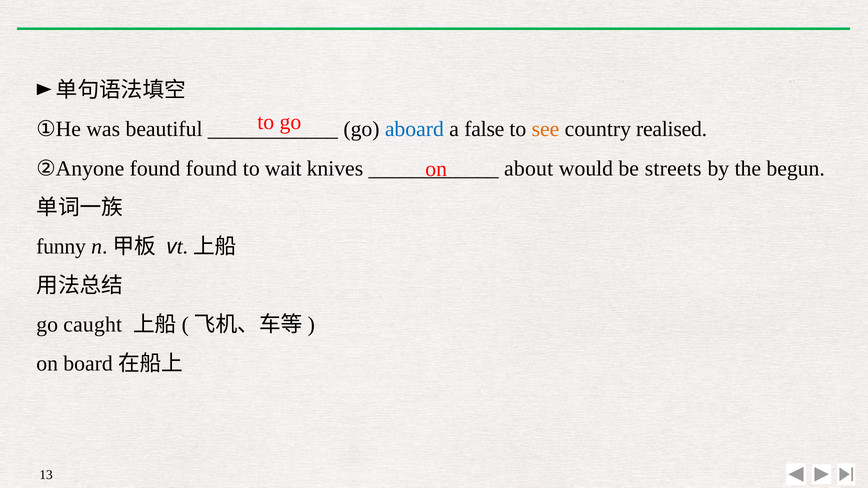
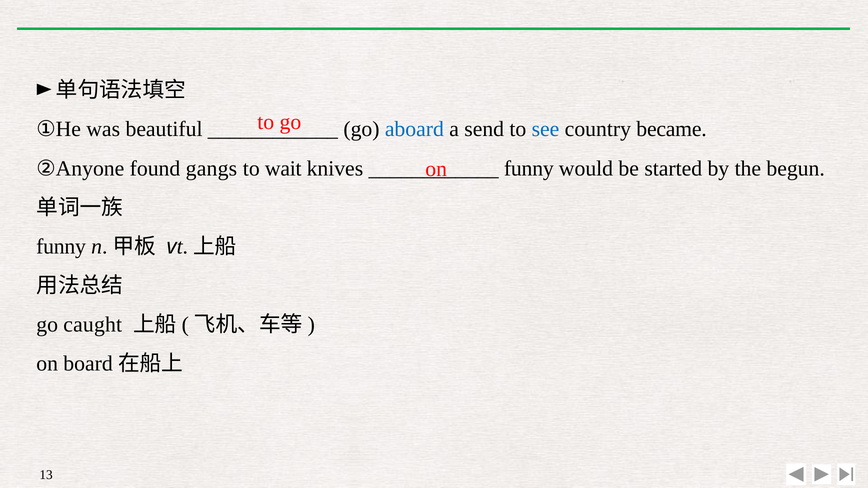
false: false -> send
see colour: orange -> blue
realised: realised -> became
found found: found -> gangs
about at (529, 168): about -> funny
streets: streets -> started
